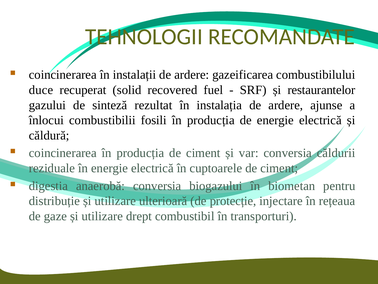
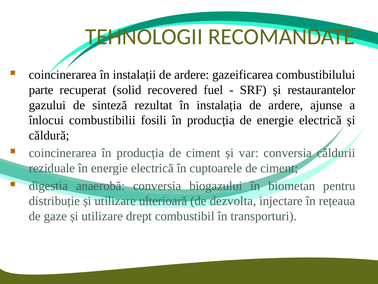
duce: duce -> parte
protecție: protecție -> dezvolta
